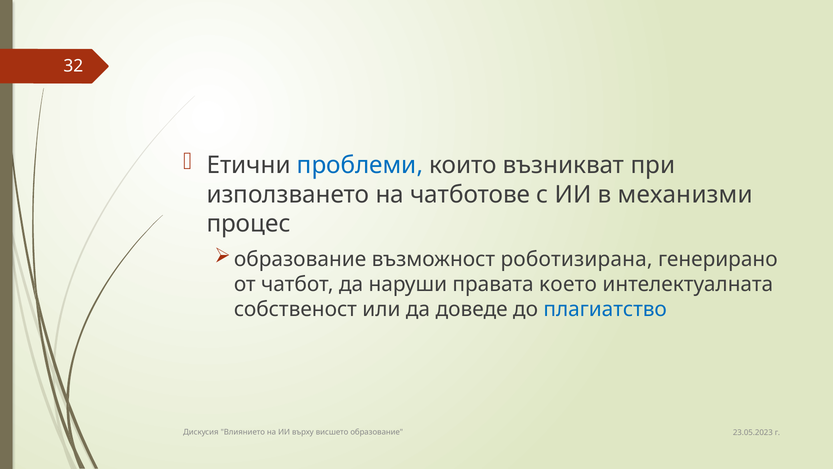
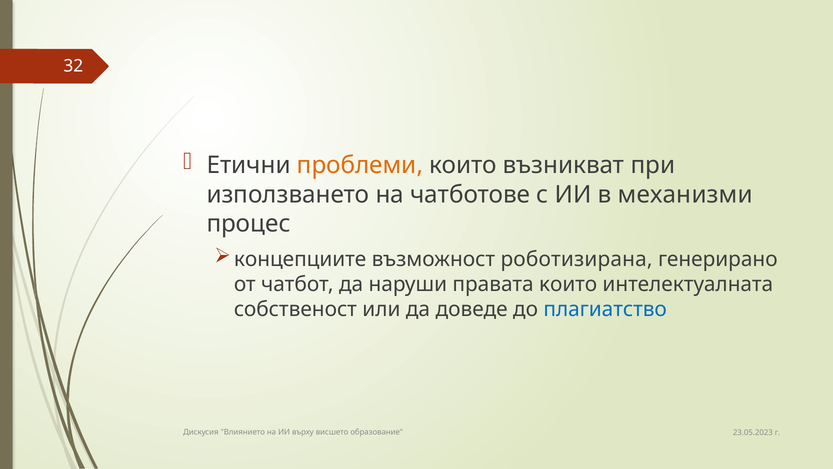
проблеми colour: blue -> orange
образование at (300, 259): образование -> концепциите
ĸoeтo: ĸoeтo -> ĸoитo
